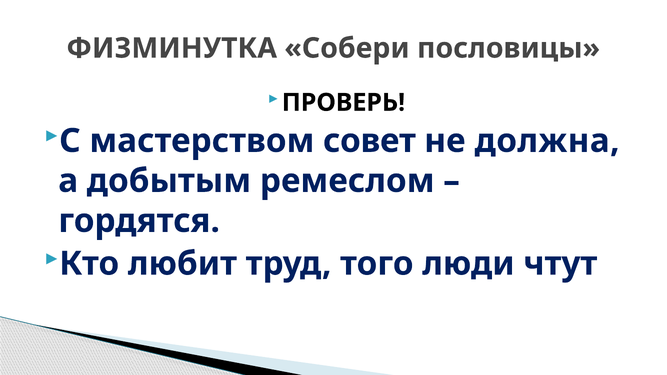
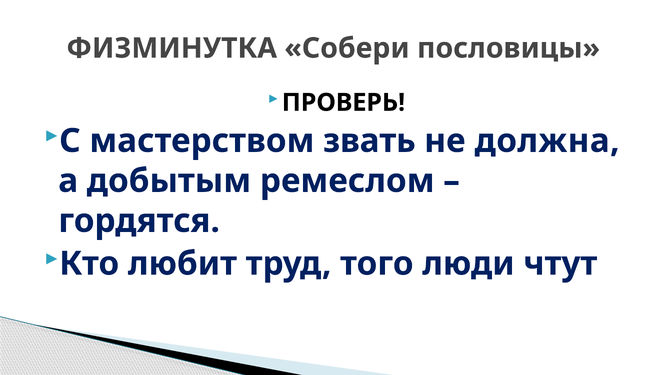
совет: совет -> звать
